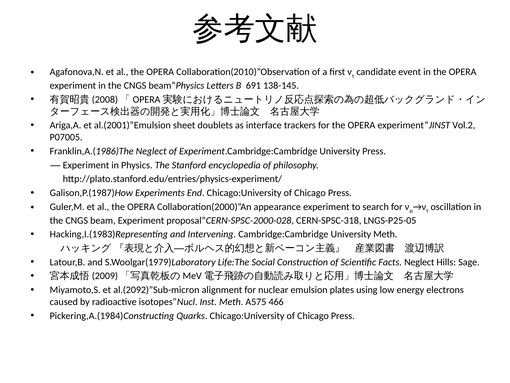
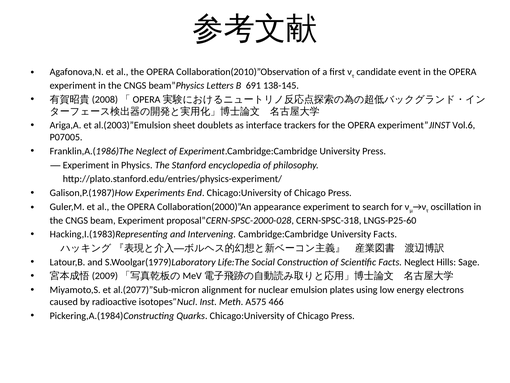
al.(2001)”Emulsion: al.(2001)”Emulsion -> al.(2003)”Emulsion
Vol.2: Vol.2 -> Vol.6
LNGS-P25-05: LNGS-P25-05 -> LNGS-P25-60
University Meth: Meth -> Facts
al.(2092)”Sub-micron: al.(2092)”Sub-micron -> al.(2077)”Sub-micron
